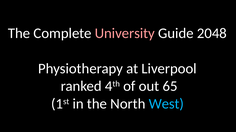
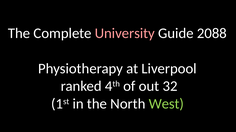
2048: 2048 -> 2088
65: 65 -> 32
West colour: light blue -> light green
